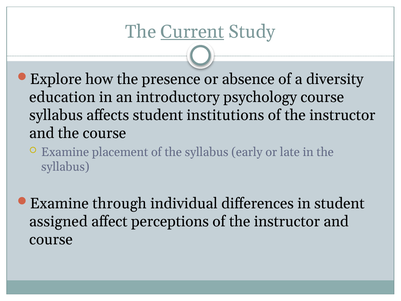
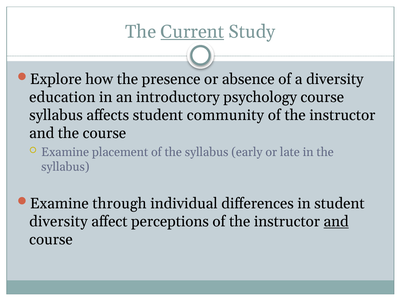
institutions: institutions -> community
assigned at (58, 221): assigned -> diversity
and at (336, 221) underline: none -> present
